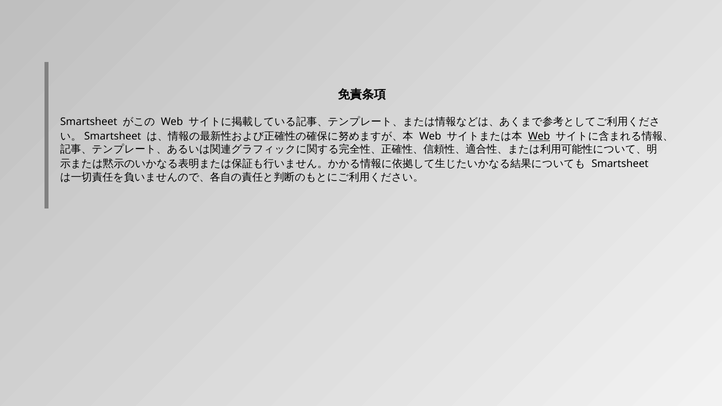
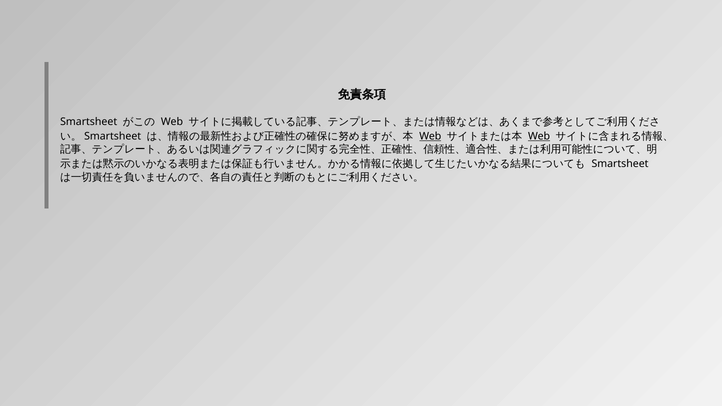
Web at (430, 136) underline: none -> present
